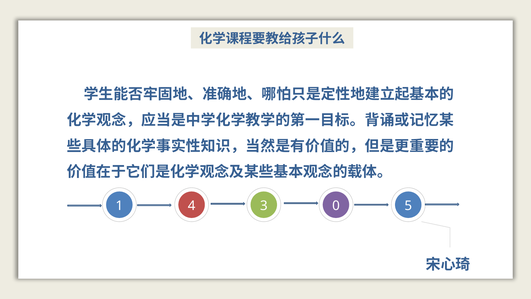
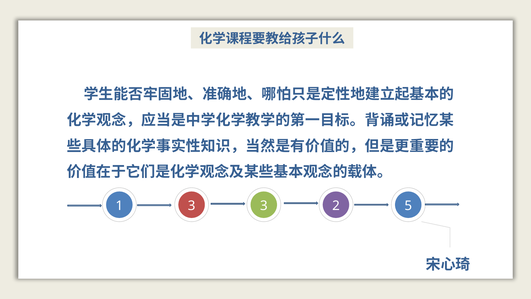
1 4: 4 -> 3
0: 0 -> 2
